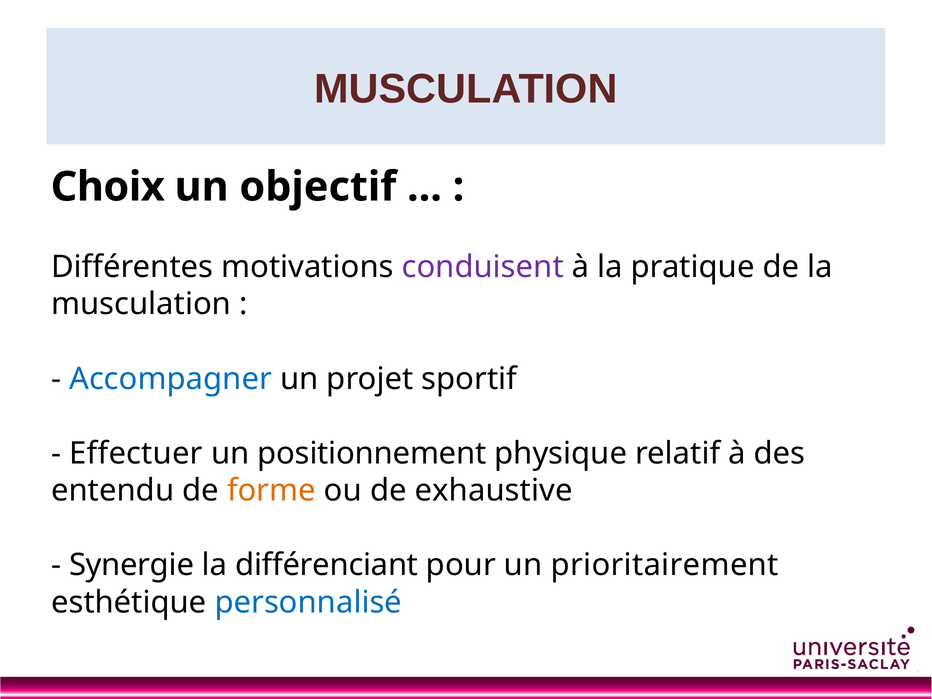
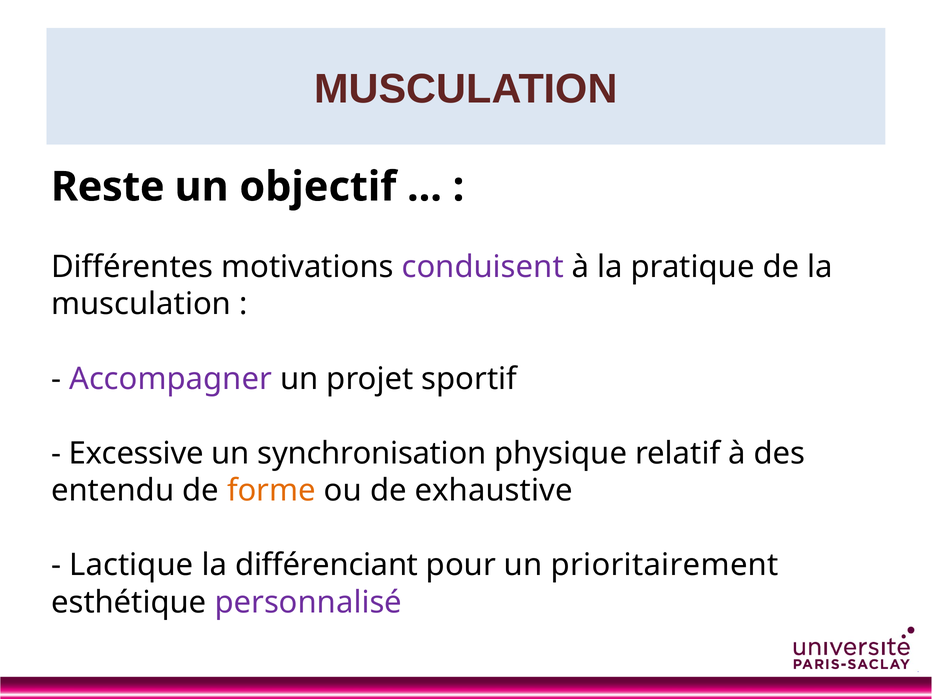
Choix: Choix -> Reste
Accompagner colour: blue -> purple
Effectuer: Effectuer -> Excessive
positionnement: positionnement -> synchronisation
Synergie: Synergie -> Lactique
personnalisé colour: blue -> purple
